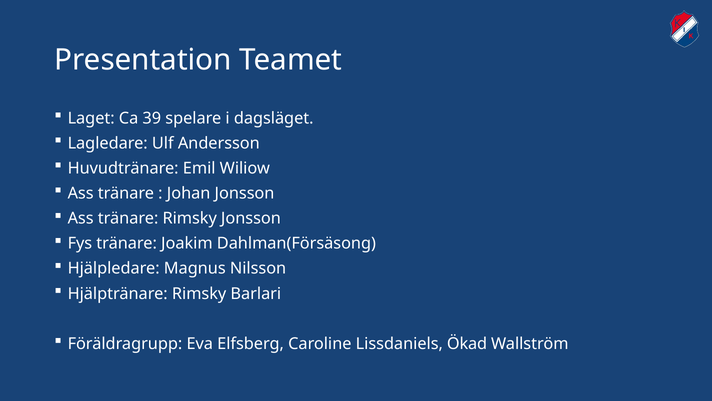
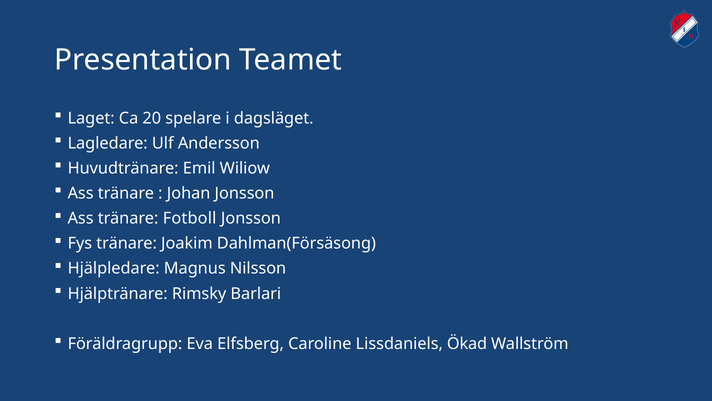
39: 39 -> 20
tränare Rimsky: Rimsky -> Fotboll
